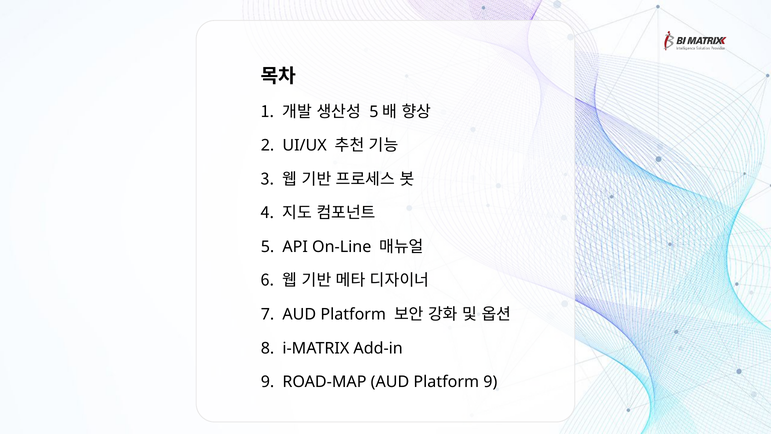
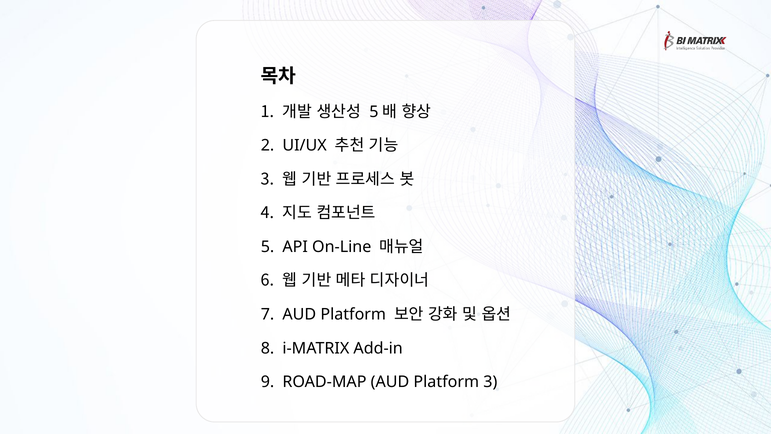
Platform 9: 9 -> 3
